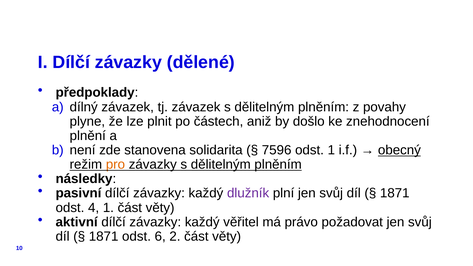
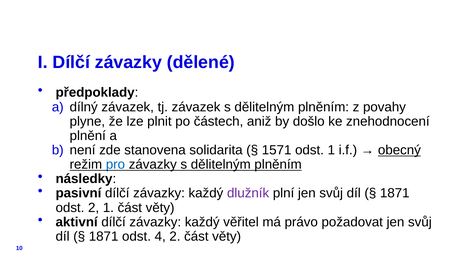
7596: 7596 -> 1571
pro colour: orange -> blue
odst 4: 4 -> 2
6: 6 -> 4
